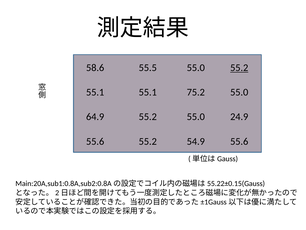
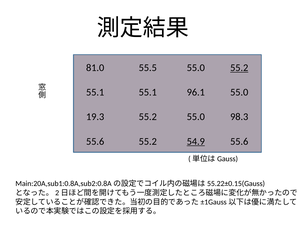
58.6: 58.6 -> 81.0
75.2: 75.2 -> 96.1
64.9: 64.9 -> 19.3
24.9: 24.9 -> 98.3
54.9 underline: none -> present
